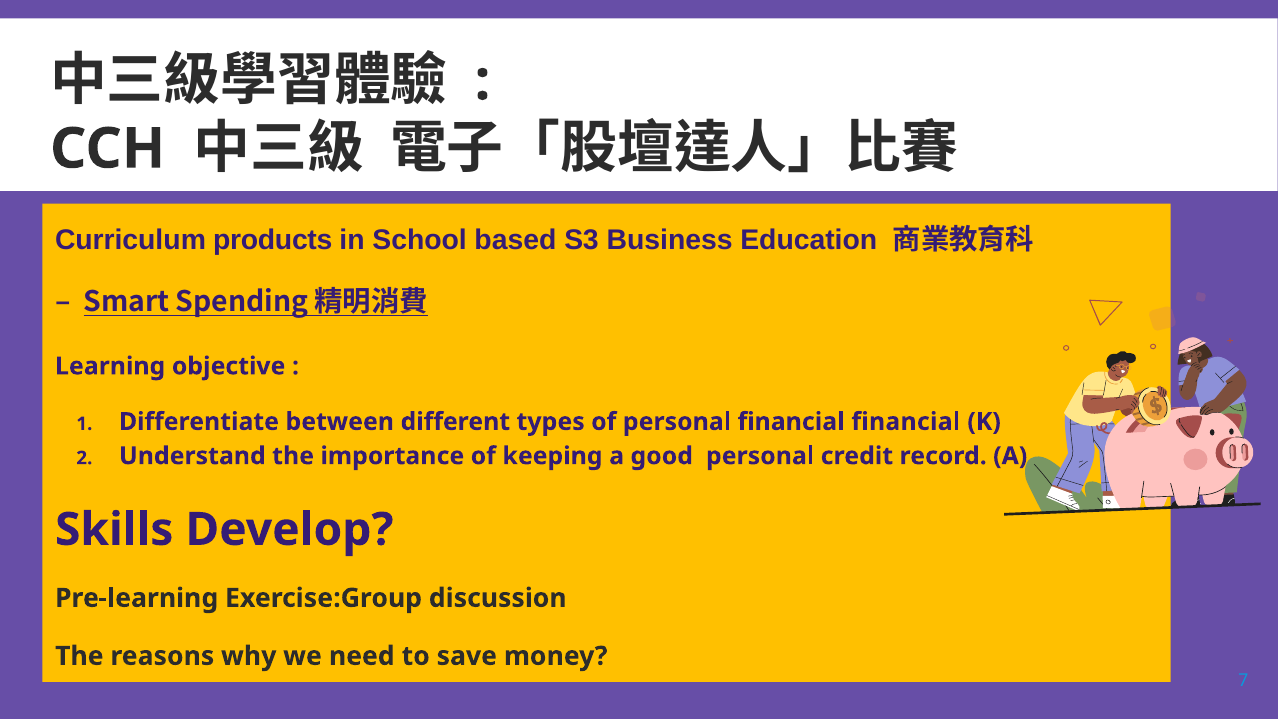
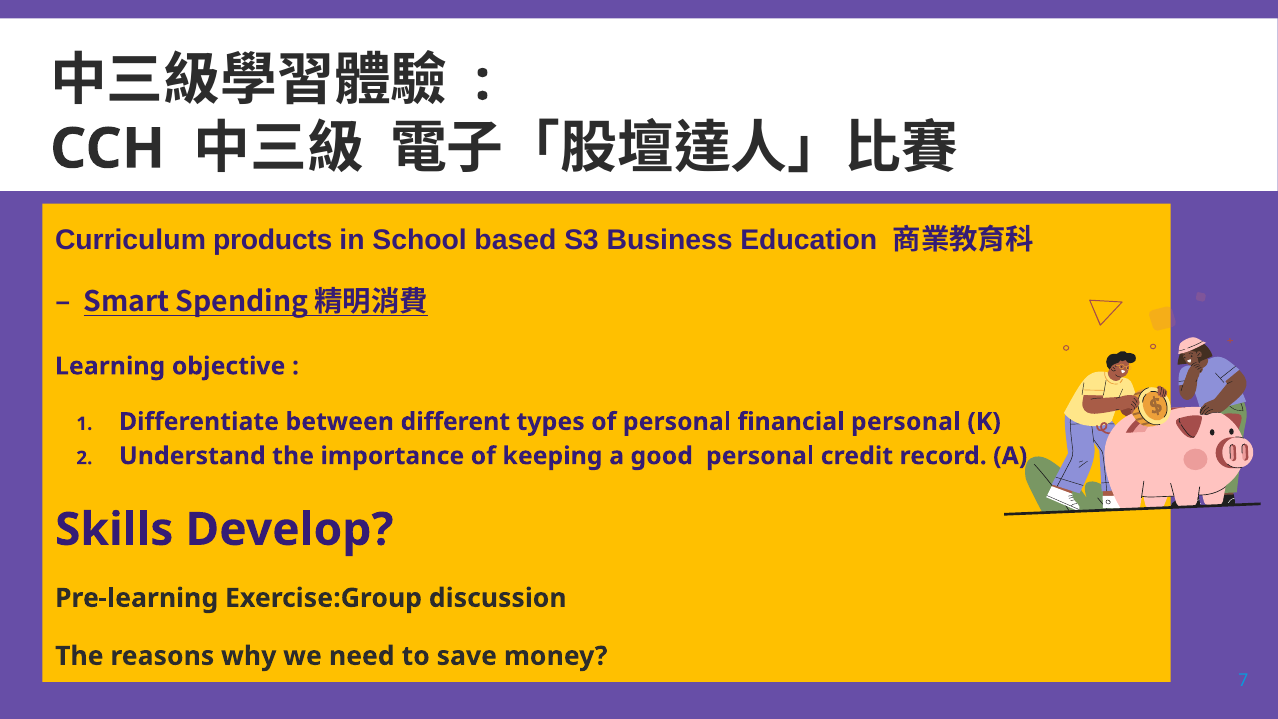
financial financial: financial -> personal
